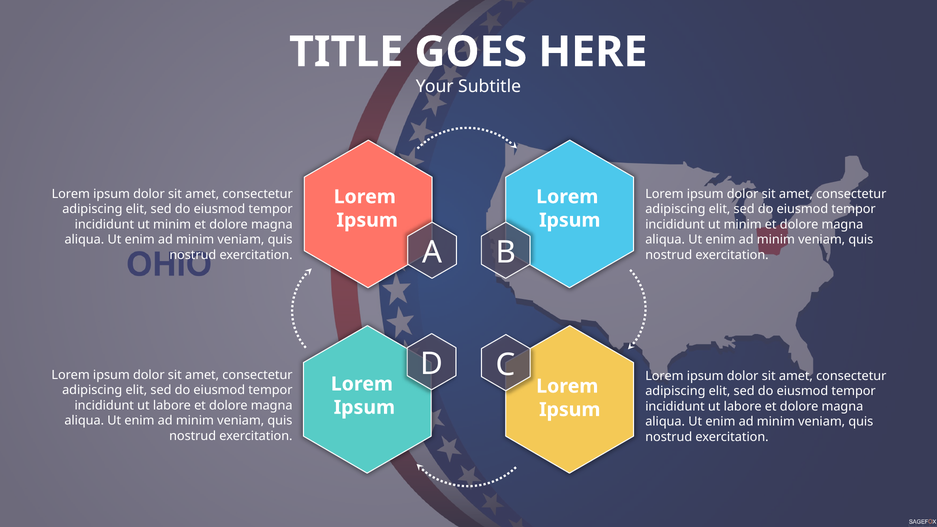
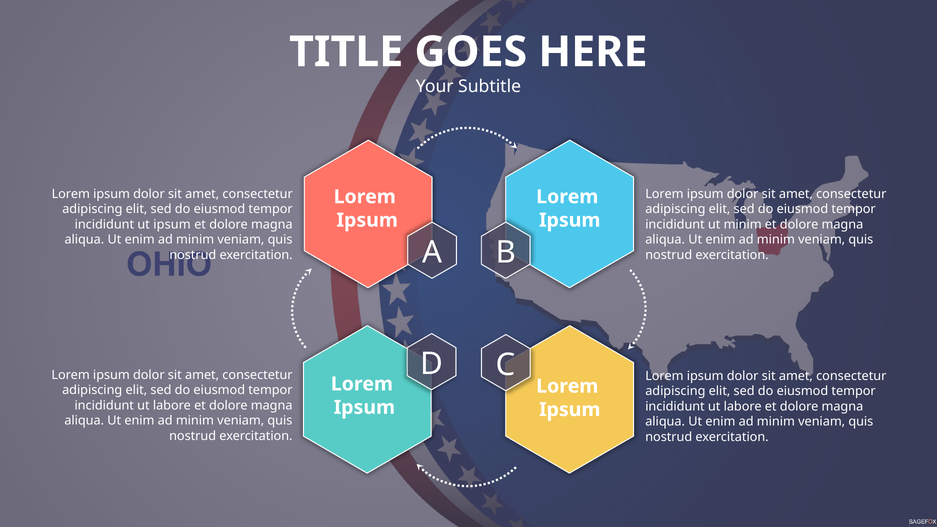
minim at (172, 224): minim -> ipsum
